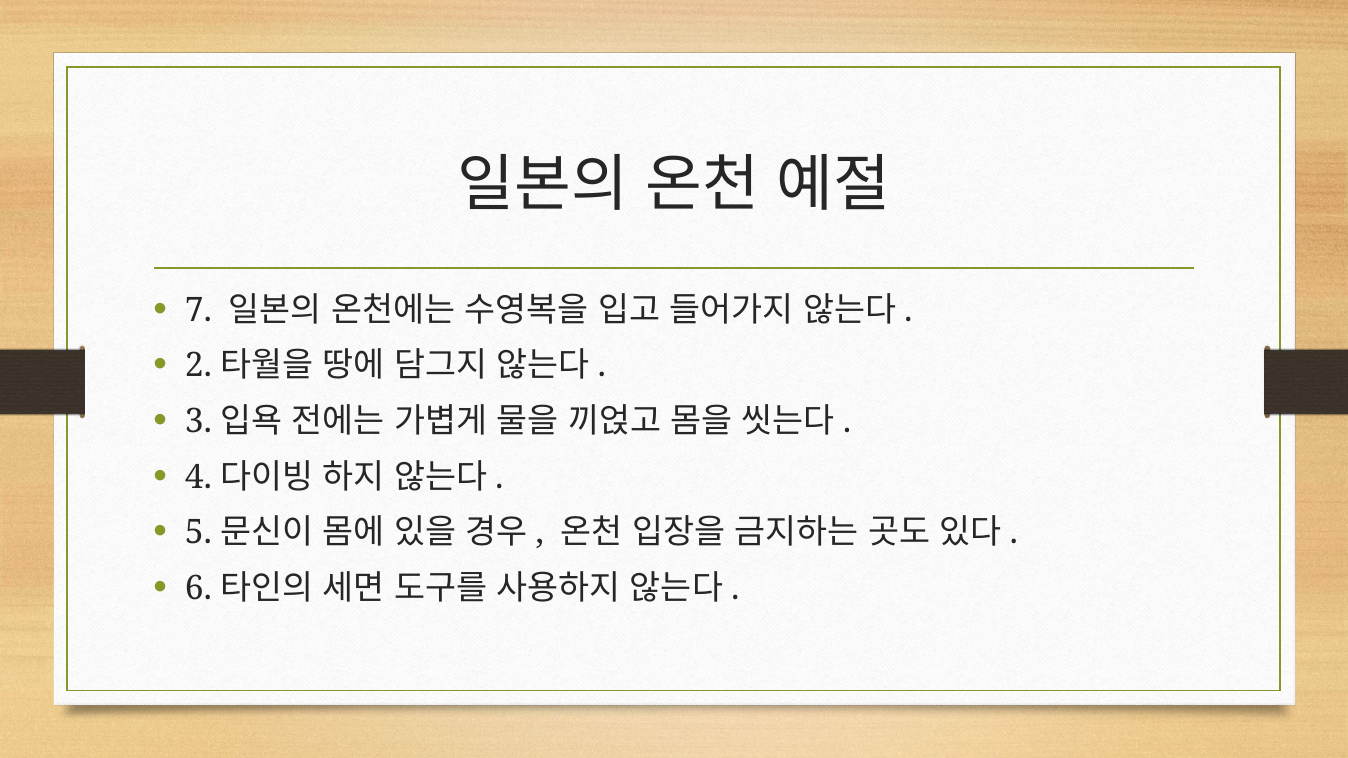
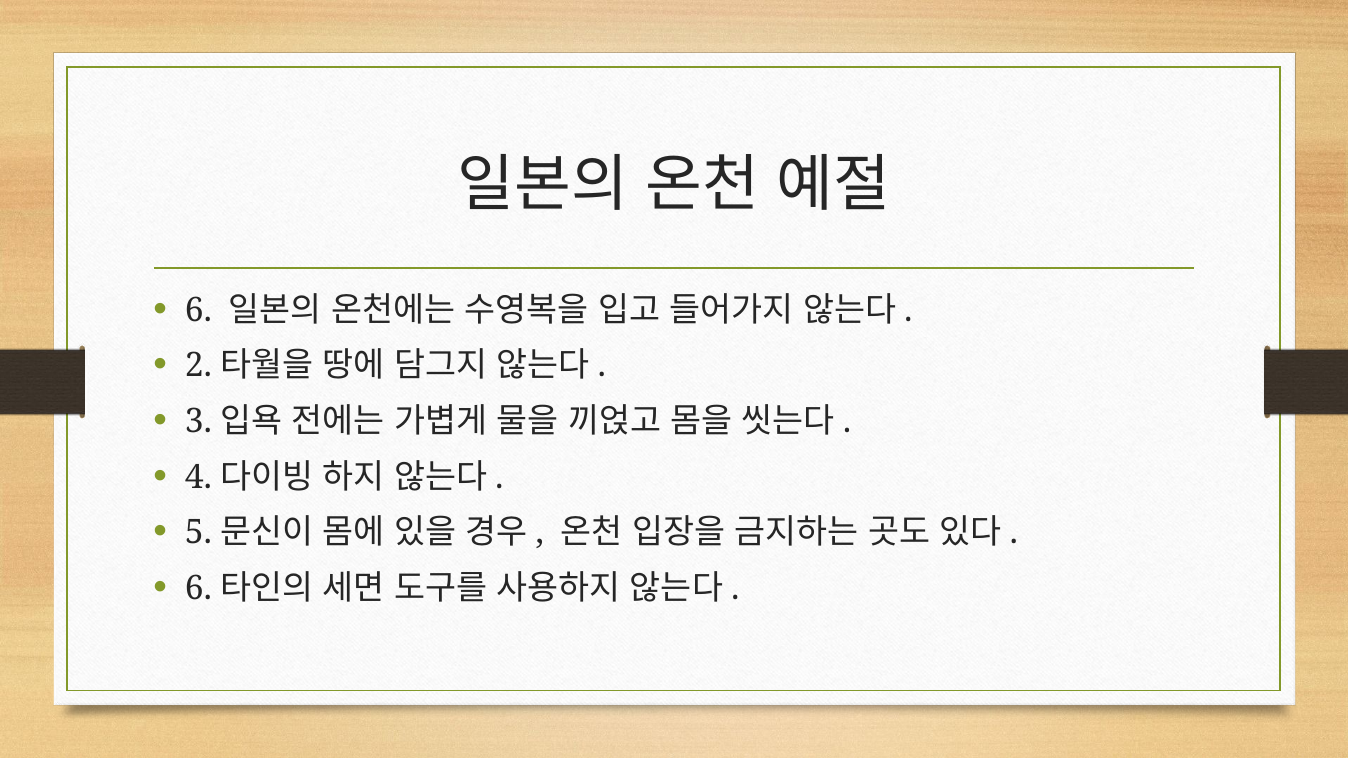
7 at (199, 310): 7 -> 6
